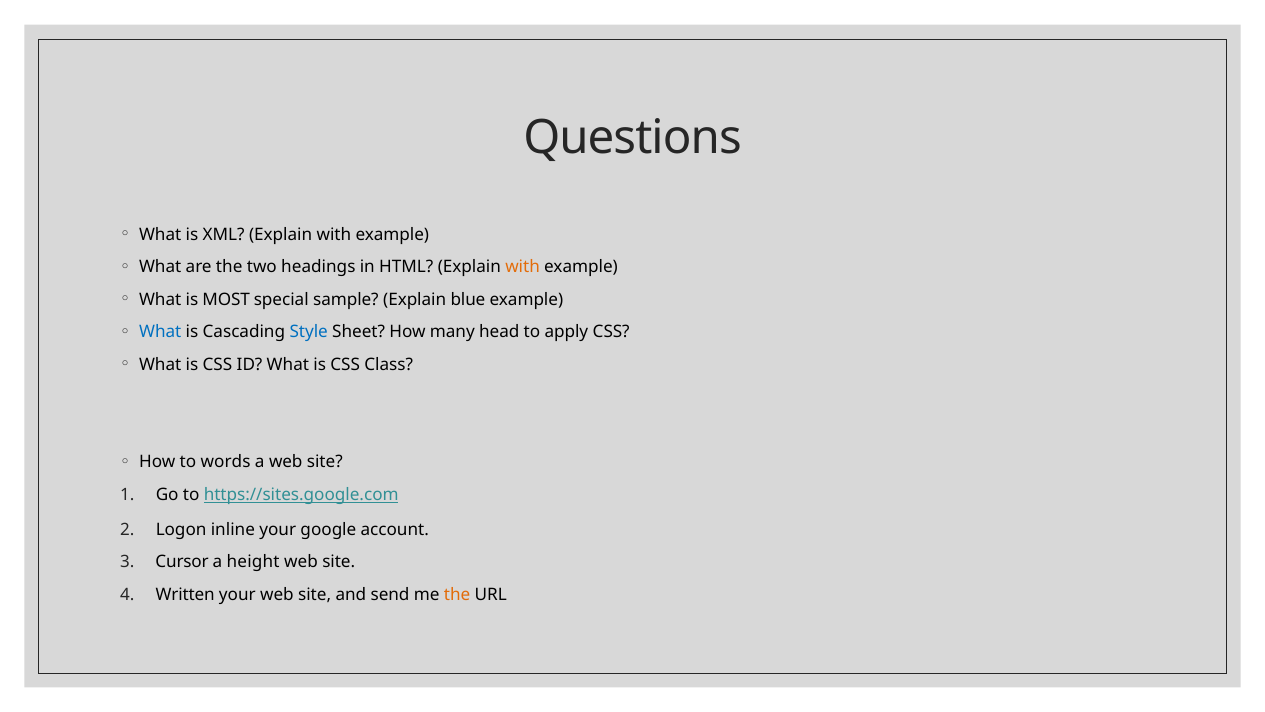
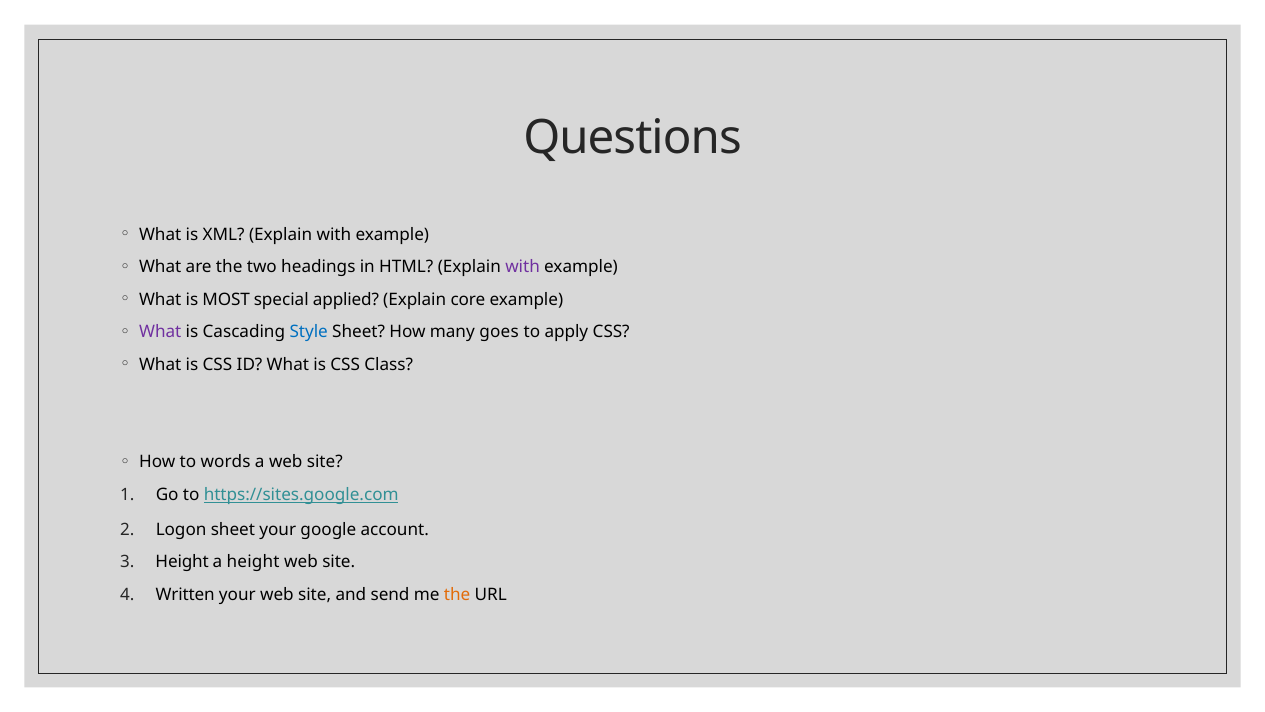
with at (523, 267) colour: orange -> purple
sample: sample -> applied
blue: blue -> core
What at (160, 332) colour: blue -> purple
head: head -> goes
Logon inline: inline -> sheet
Cursor at (182, 562): Cursor -> Height
